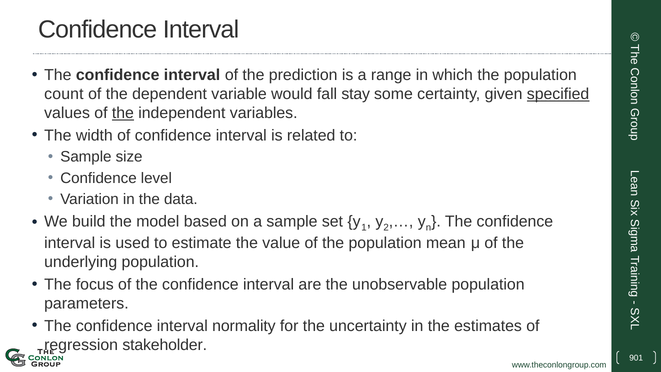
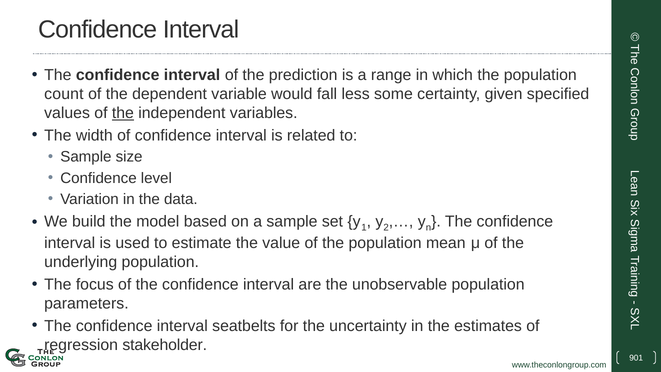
stay: stay -> less
specified underline: present -> none
normality: normality -> seatbelts
